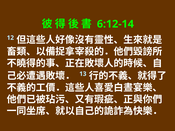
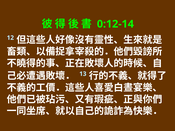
6:12-14: 6:12-14 -> 0:12-14
